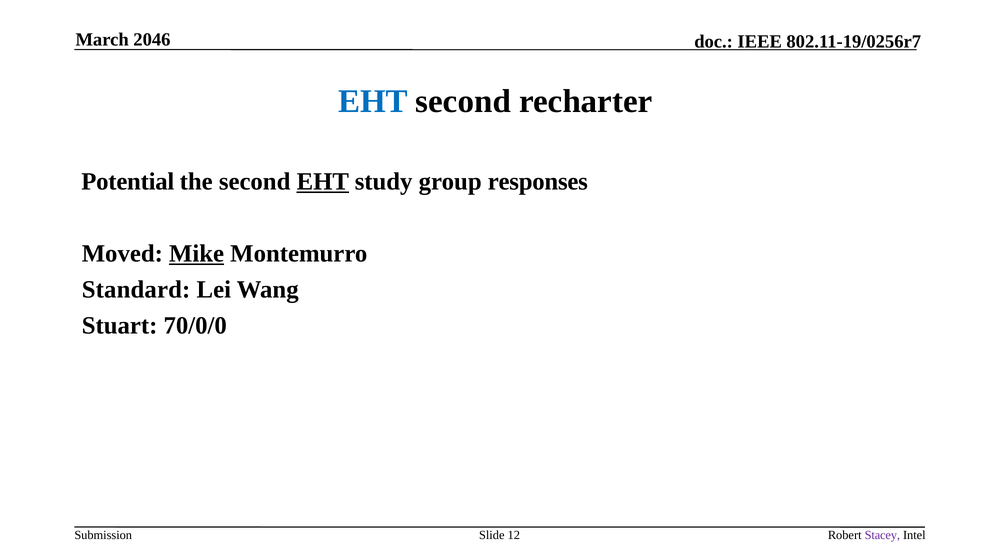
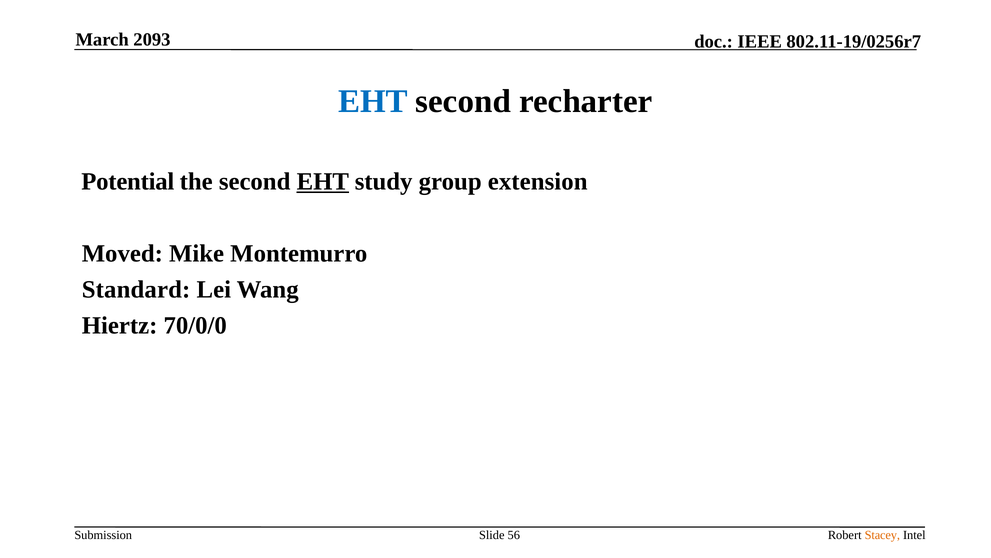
2046: 2046 -> 2093
responses: responses -> extension
Mike underline: present -> none
Stuart: Stuart -> Hiertz
12: 12 -> 56
Stacey colour: purple -> orange
